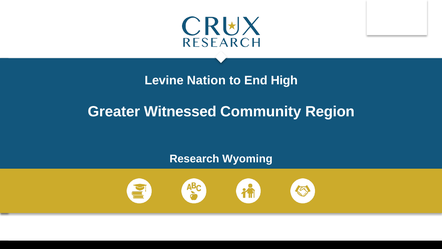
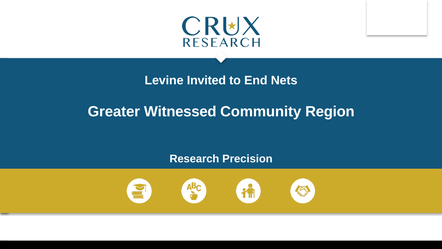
Nation: Nation -> Invited
High: High -> Nets
Wyoming: Wyoming -> Precision
